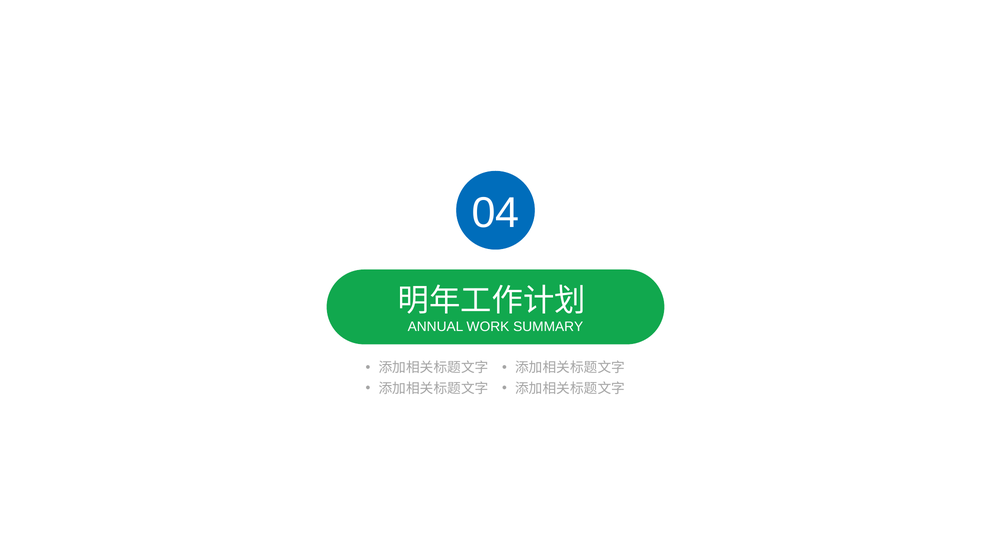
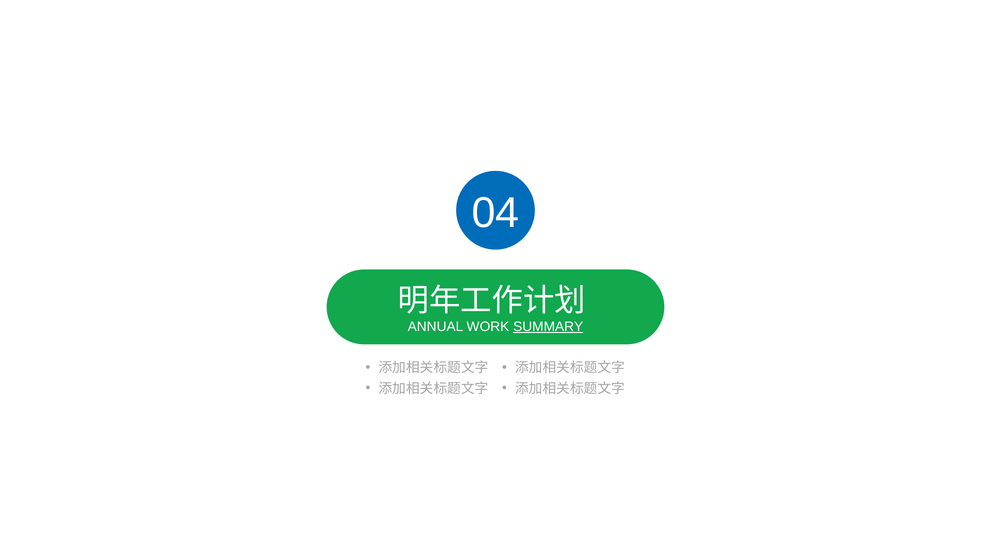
SUMMARY underline: none -> present
